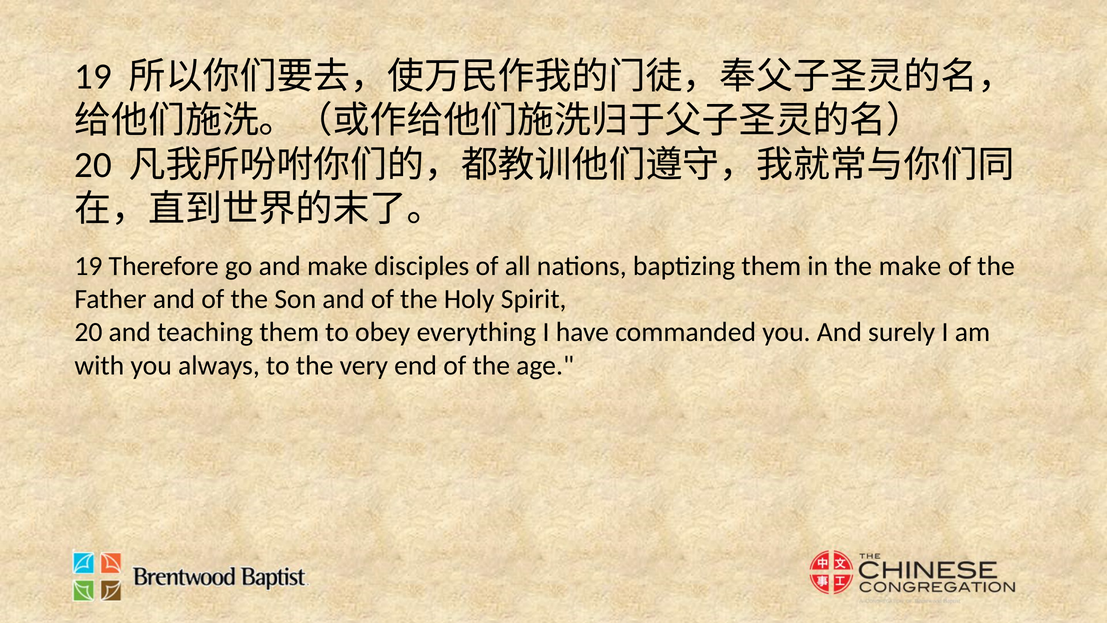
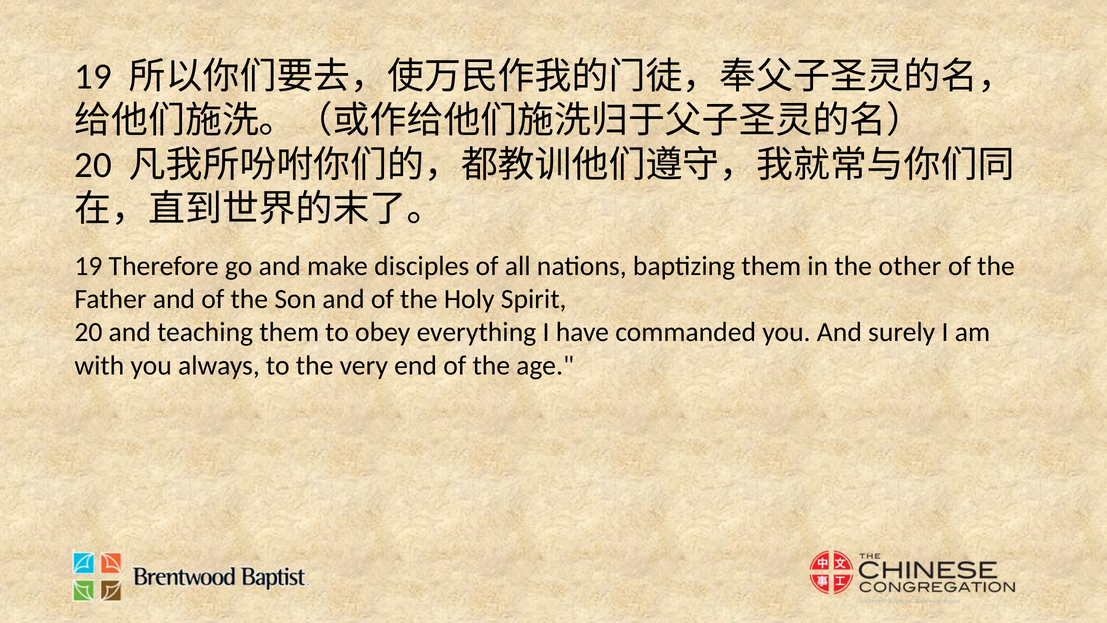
the make: make -> other
